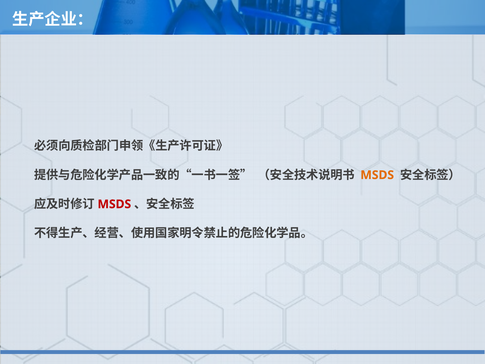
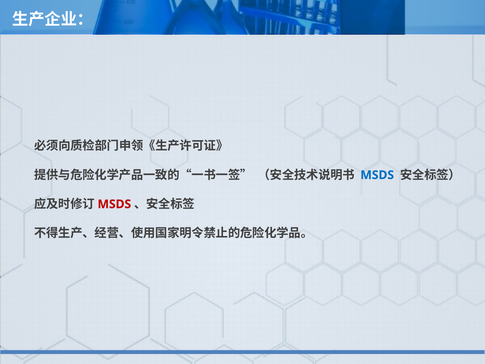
MSDS at (377, 175) colour: orange -> blue
